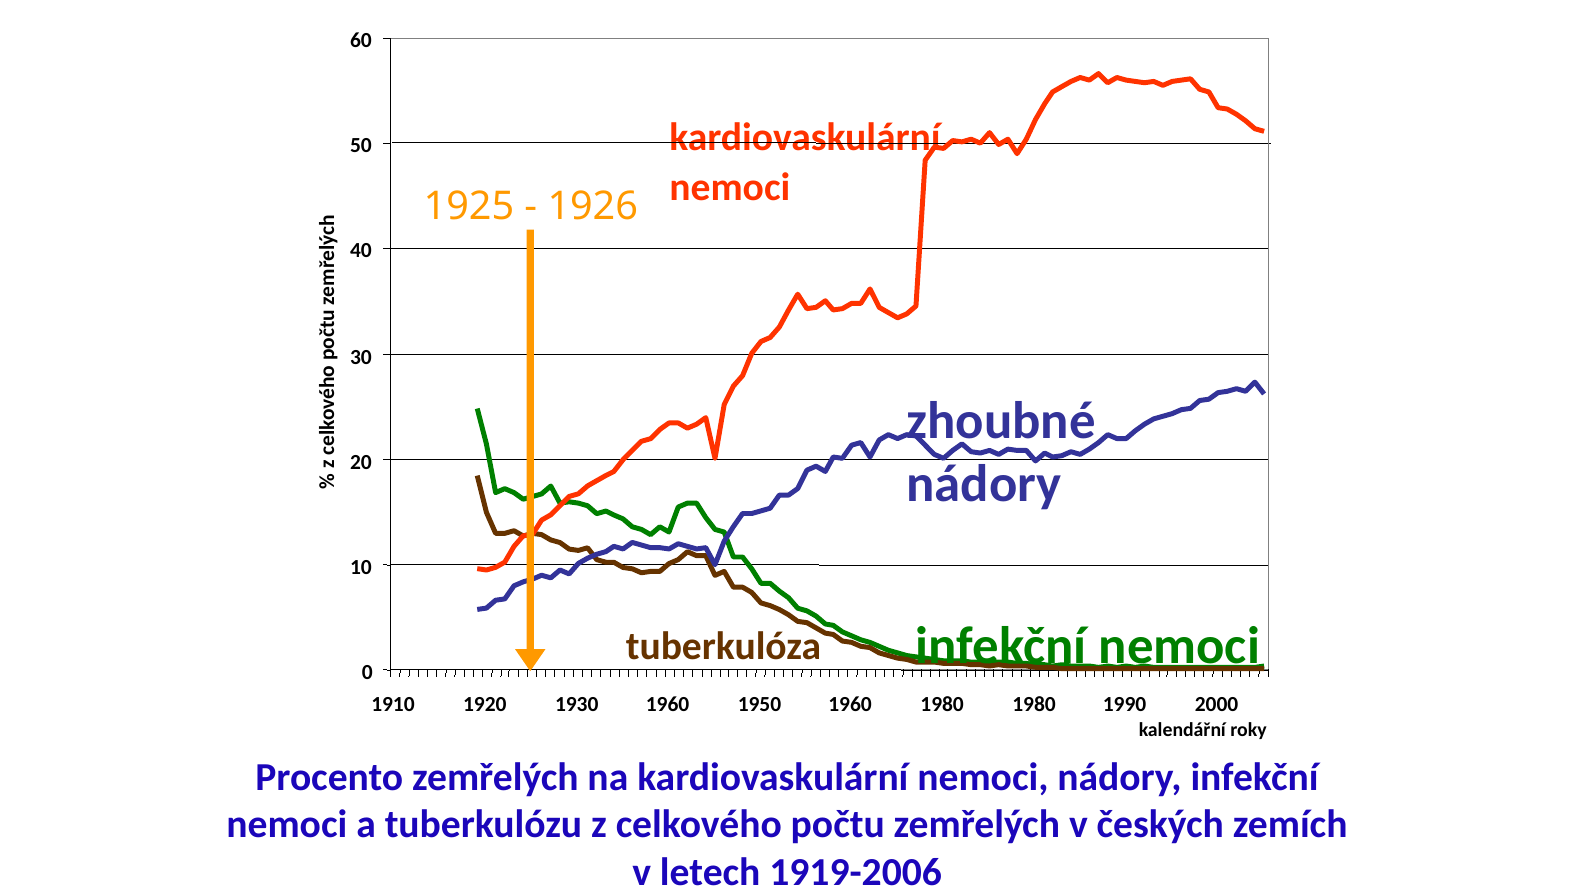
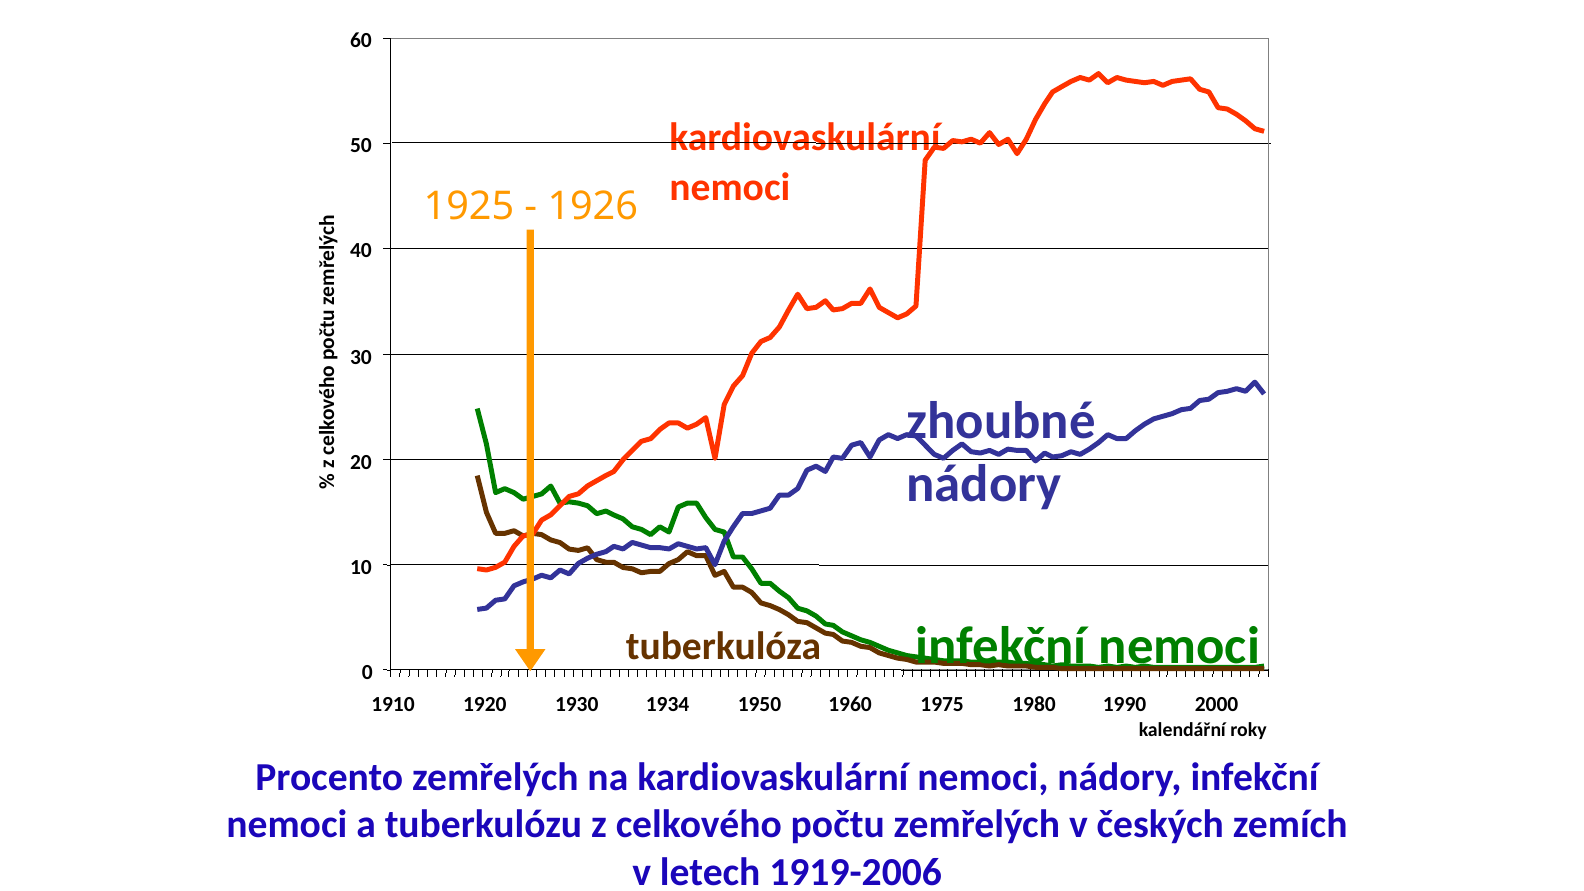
1930 1960: 1960 -> 1934
1960 1980: 1980 -> 1975
